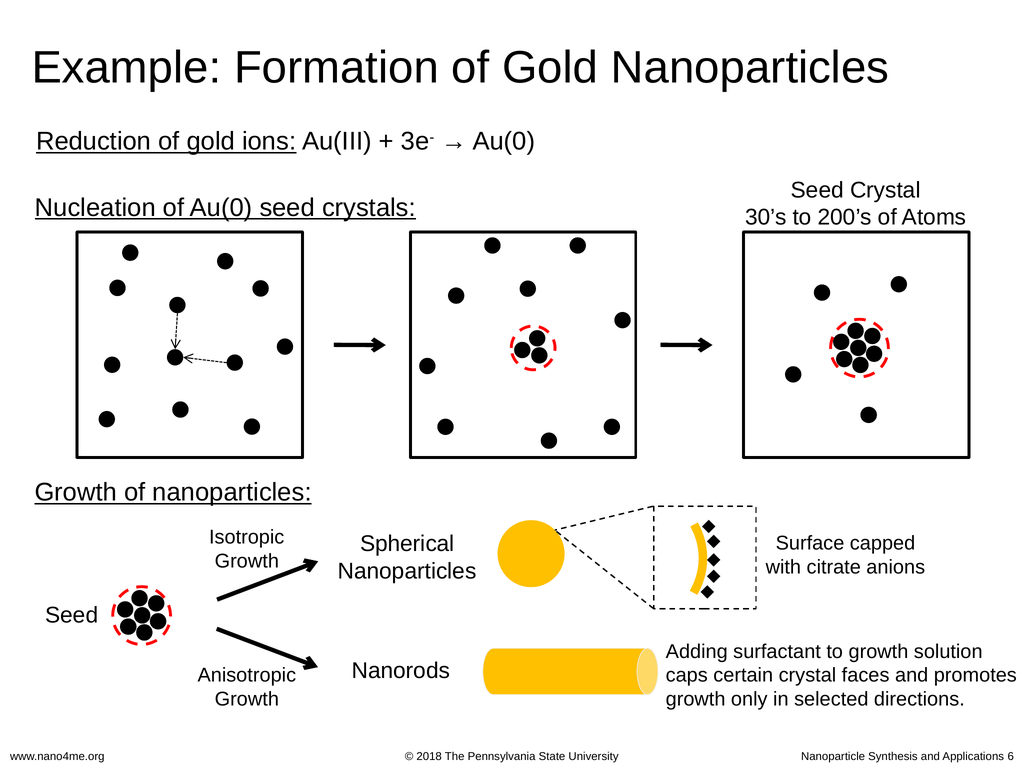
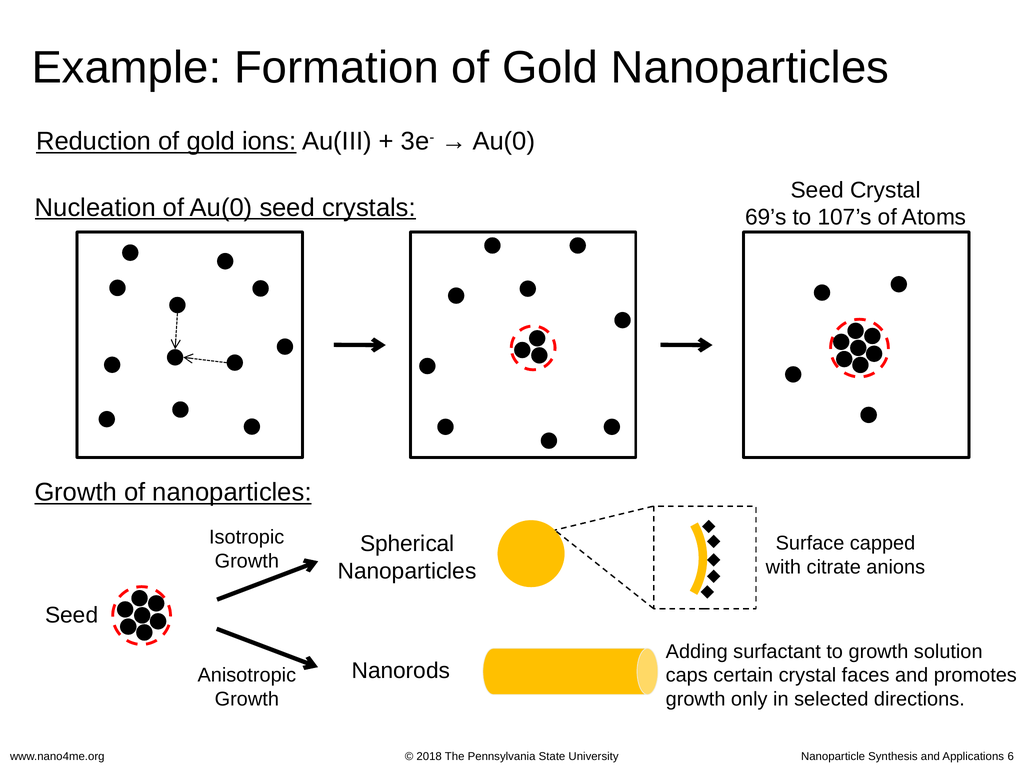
30’s: 30’s -> 69’s
200’s: 200’s -> 107’s
